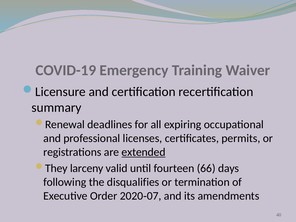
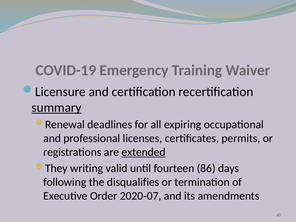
summary underline: none -> present
larceny: larceny -> writing
66: 66 -> 86
